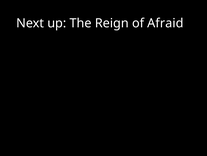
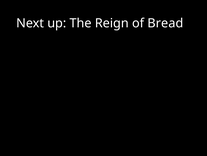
Afraid: Afraid -> Bread
